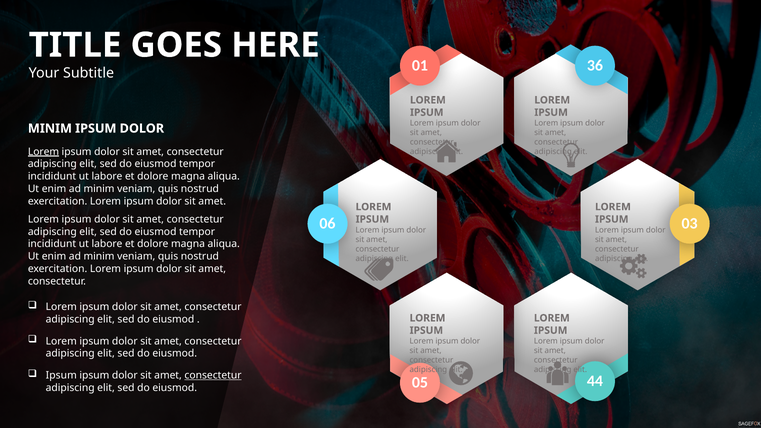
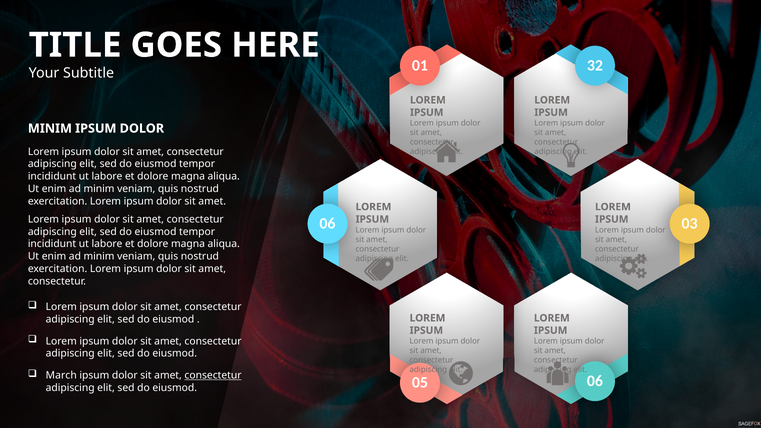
36: 36 -> 32
Lorem at (43, 152) underline: present -> none
Ipsum at (61, 375): Ipsum -> March
05 44: 44 -> 06
